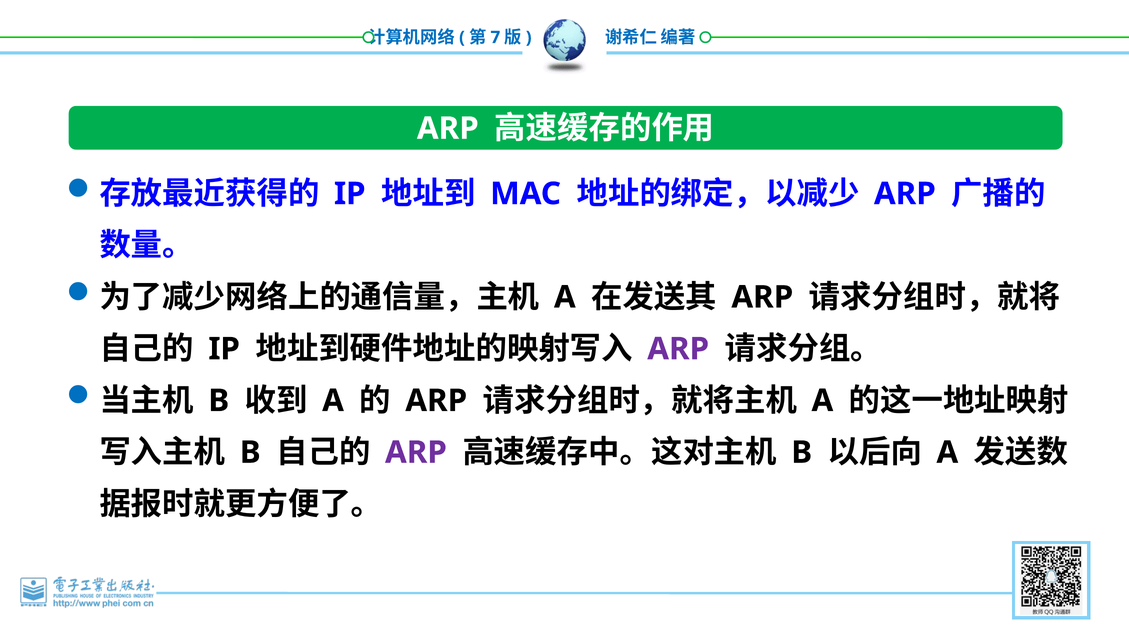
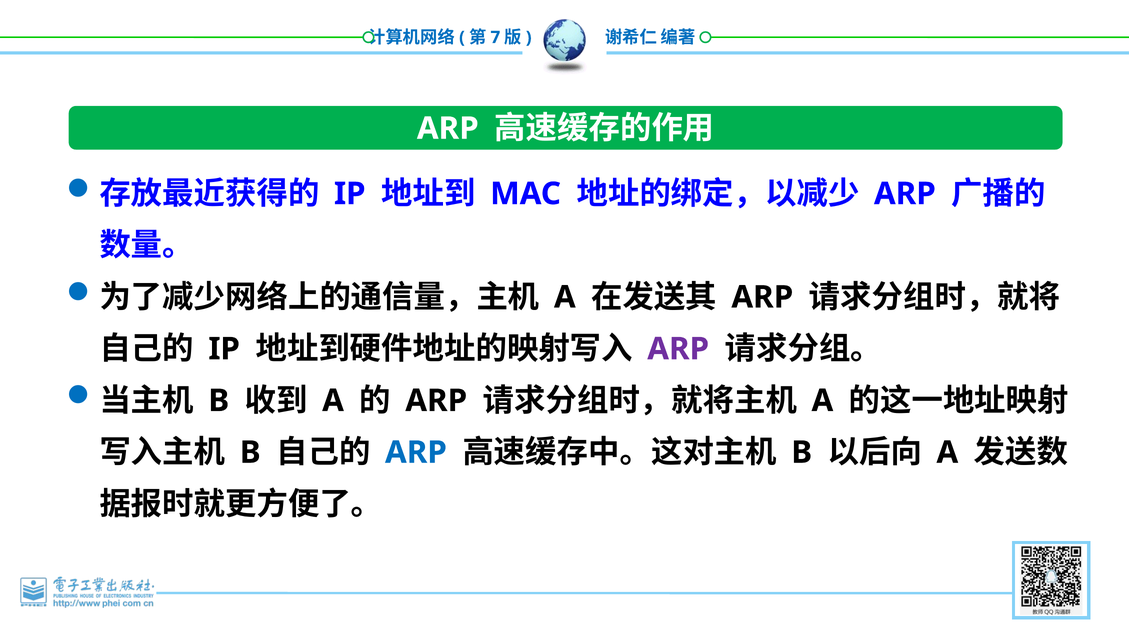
ARP at (416, 452) colour: purple -> blue
